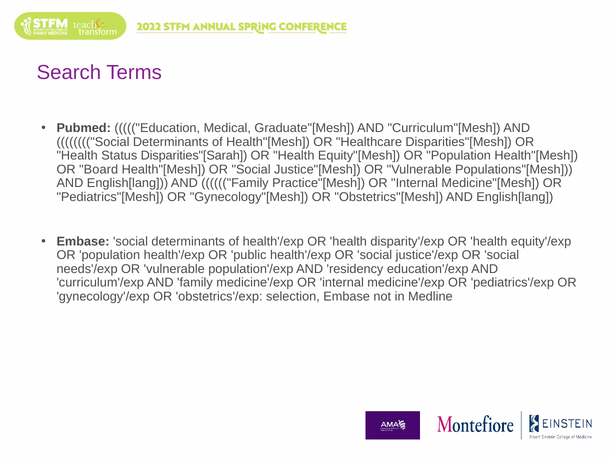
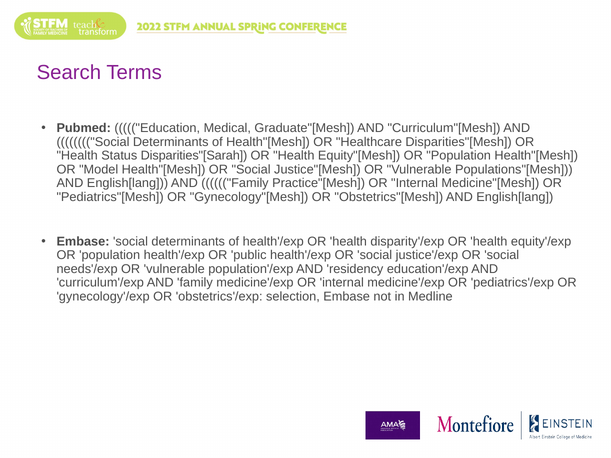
Board: Board -> Model
